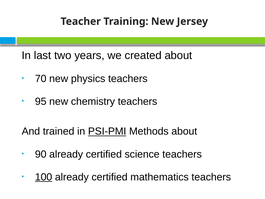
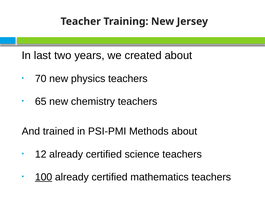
95: 95 -> 65
PSI-PMI underline: present -> none
90: 90 -> 12
